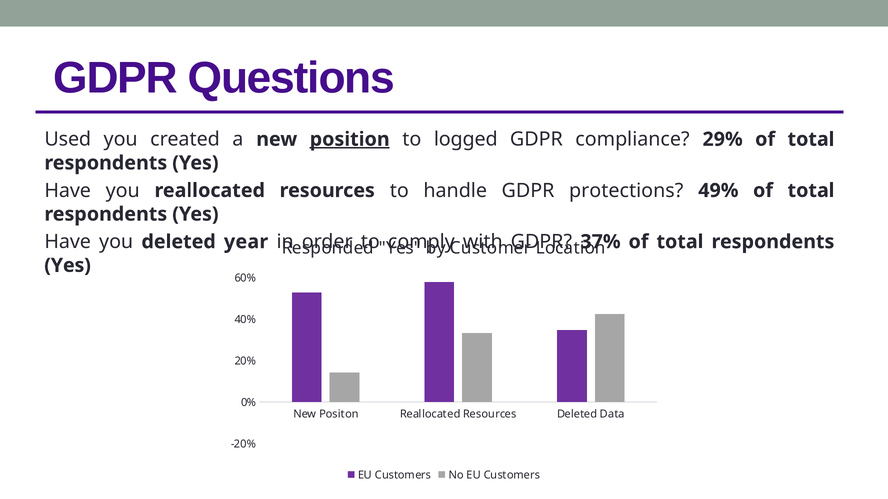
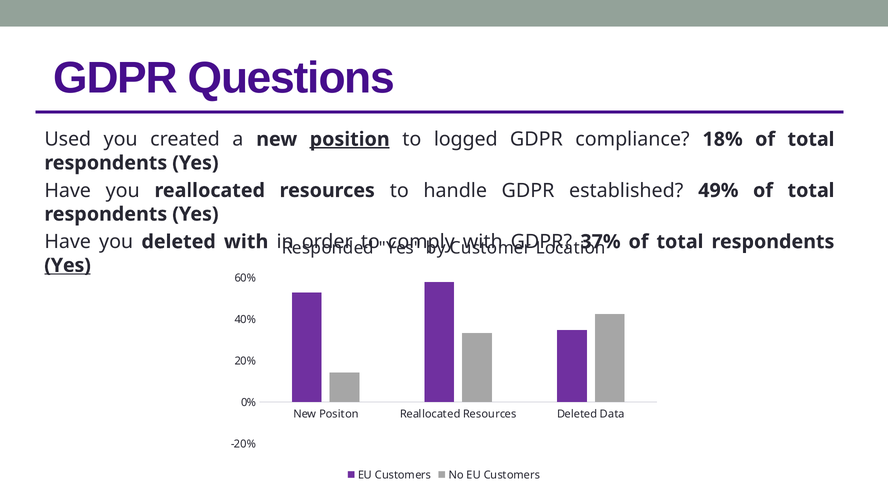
29%: 29% -> 18%
protections: protections -> established
deleted year: year -> with
Yes at (68, 266) underline: none -> present
